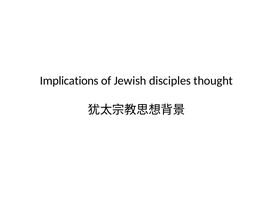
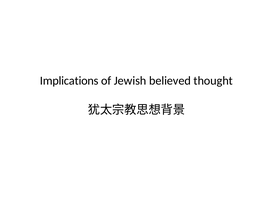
disciples: disciples -> believed
